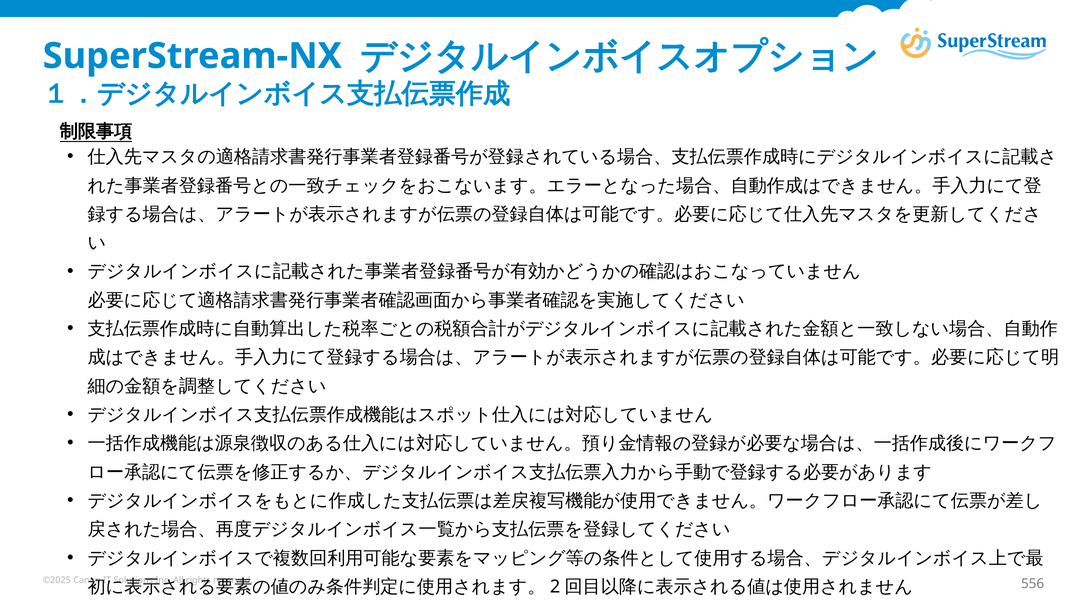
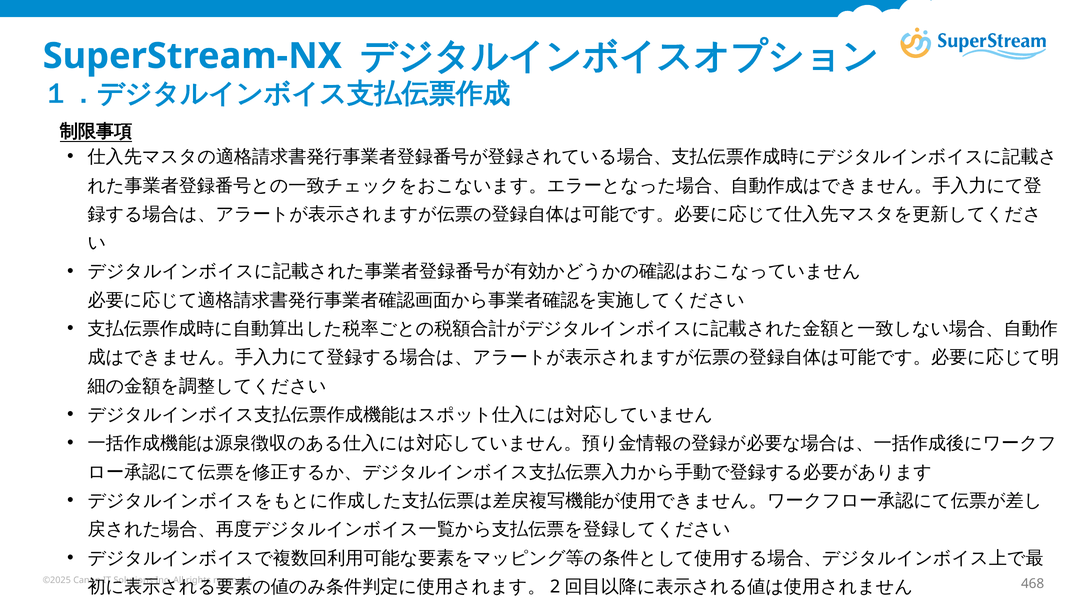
556: 556 -> 468
